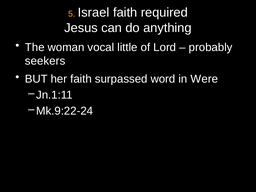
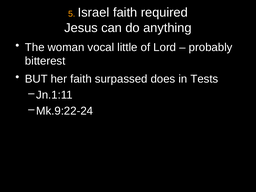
seekers: seekers -> bitterest
word: word -> does
Were: Were -> Tests
